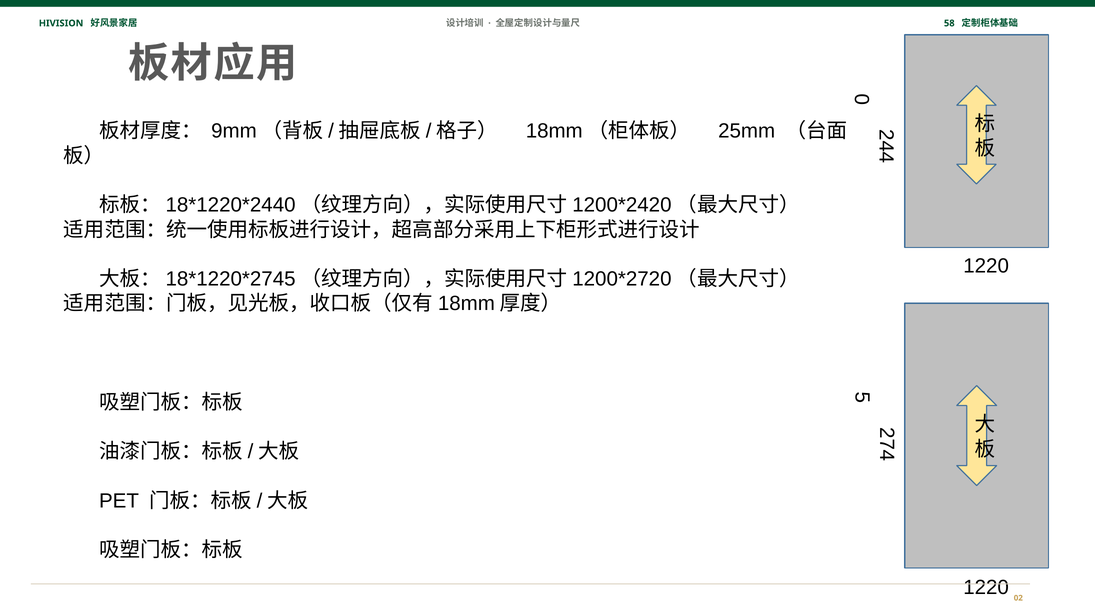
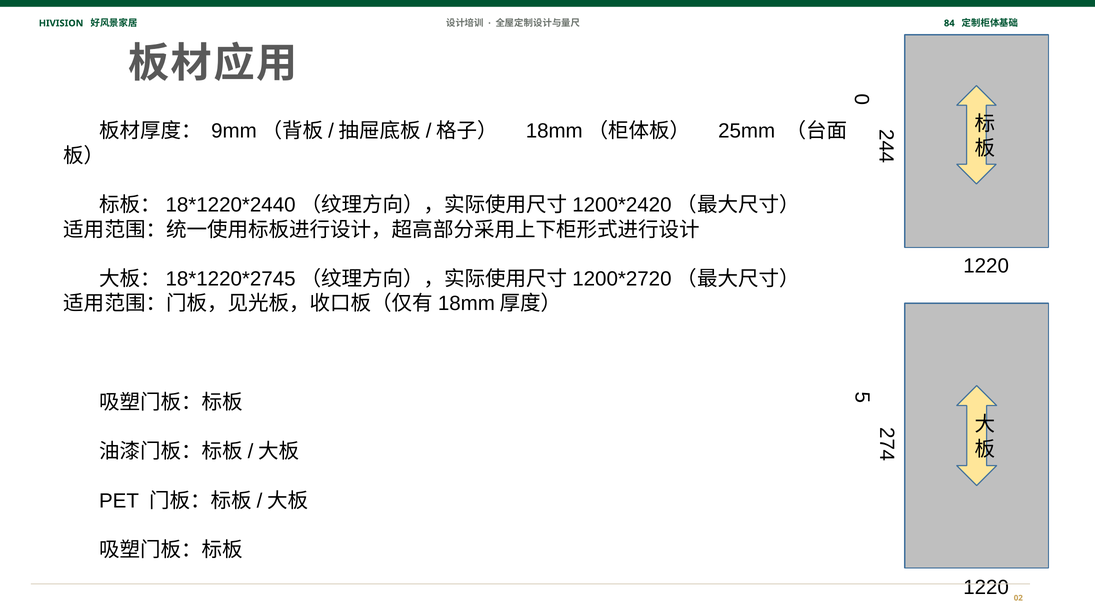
58: 58 -> 84
